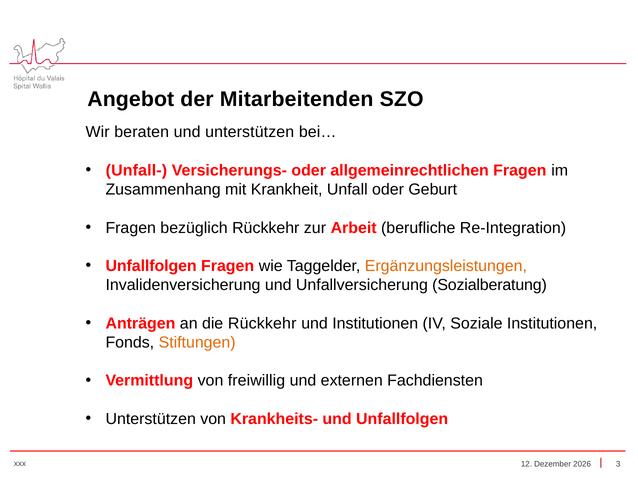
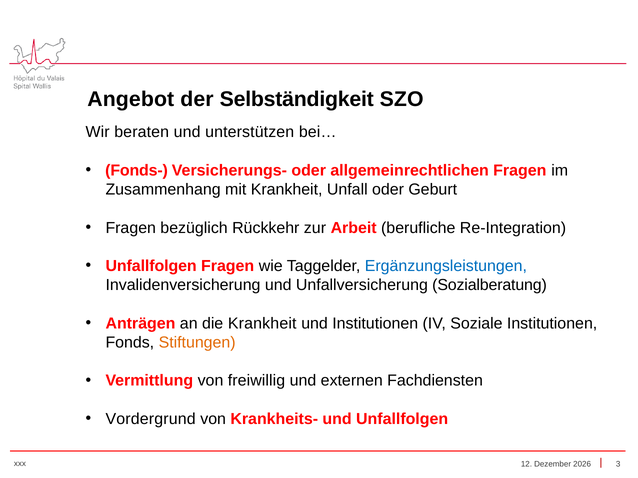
Mitarbeitenden: Mitarbeitenden -> Selbständigkeit
Unfall-: Unfall- -> Fonds-
Ergänzungsleistungen colour: orange -> blue
die Rückkehr: Rückkehr -> Krankheit
Unterstützen at (151, 419): Unterstützen -> Vordergrund
